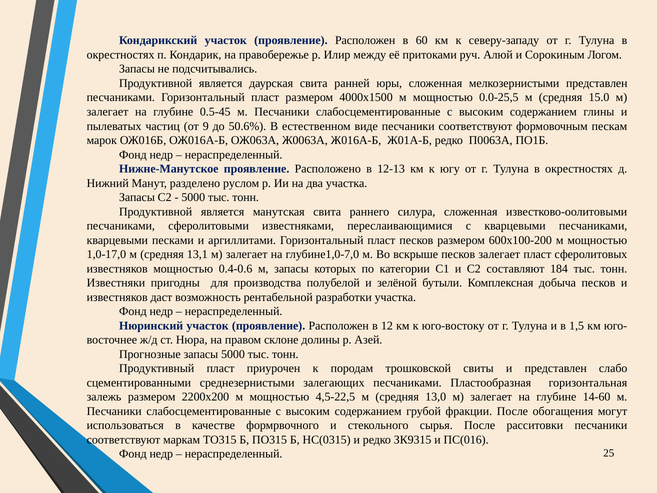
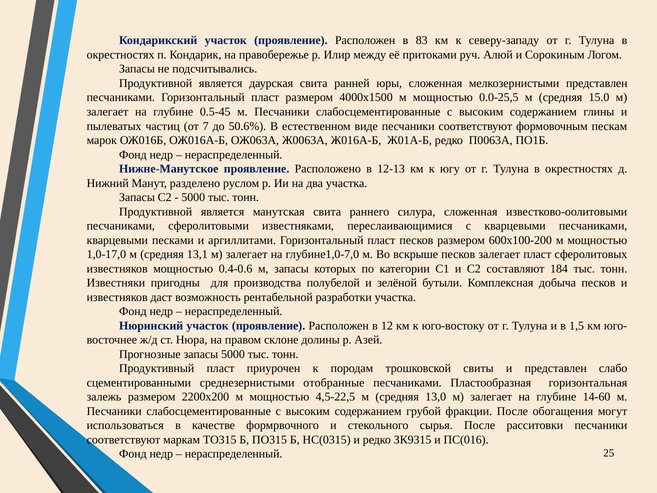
60: 60 -> 83
9: 9 -> 7
залегающих: залегающих -> отобранные
